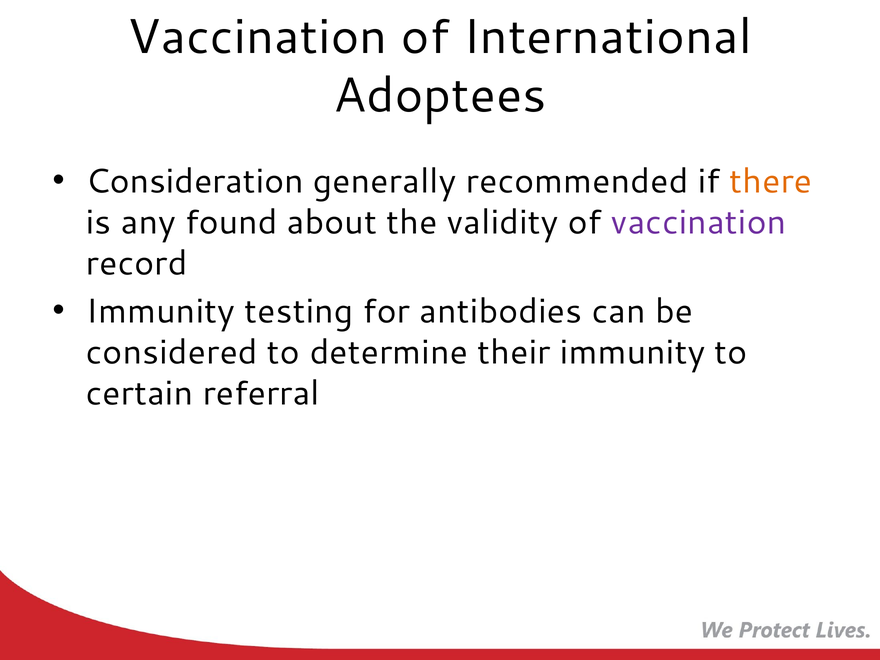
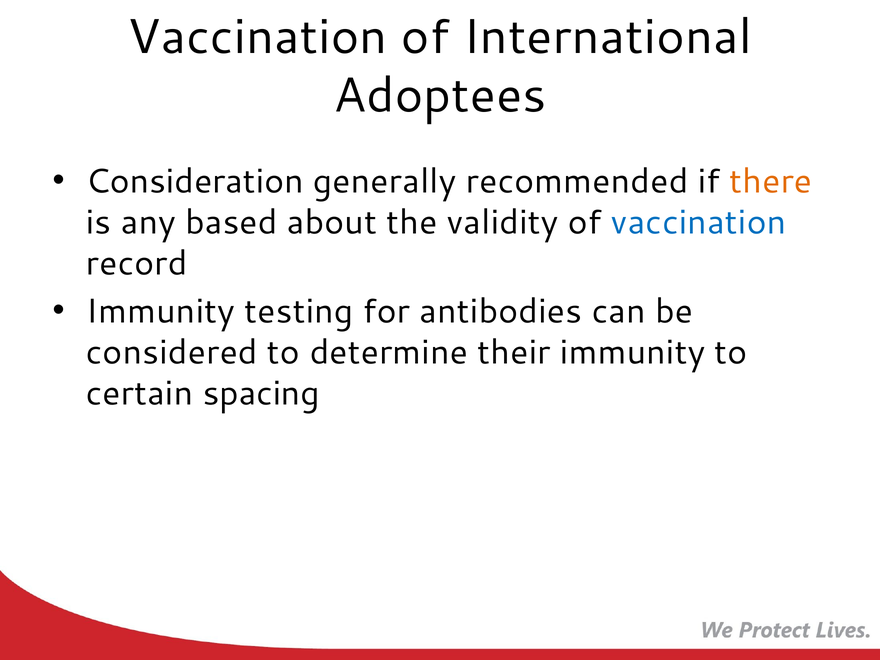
found: found -> based
vaccination at (699, 222) colour: purple -> blue
referral: referral -> spacing
